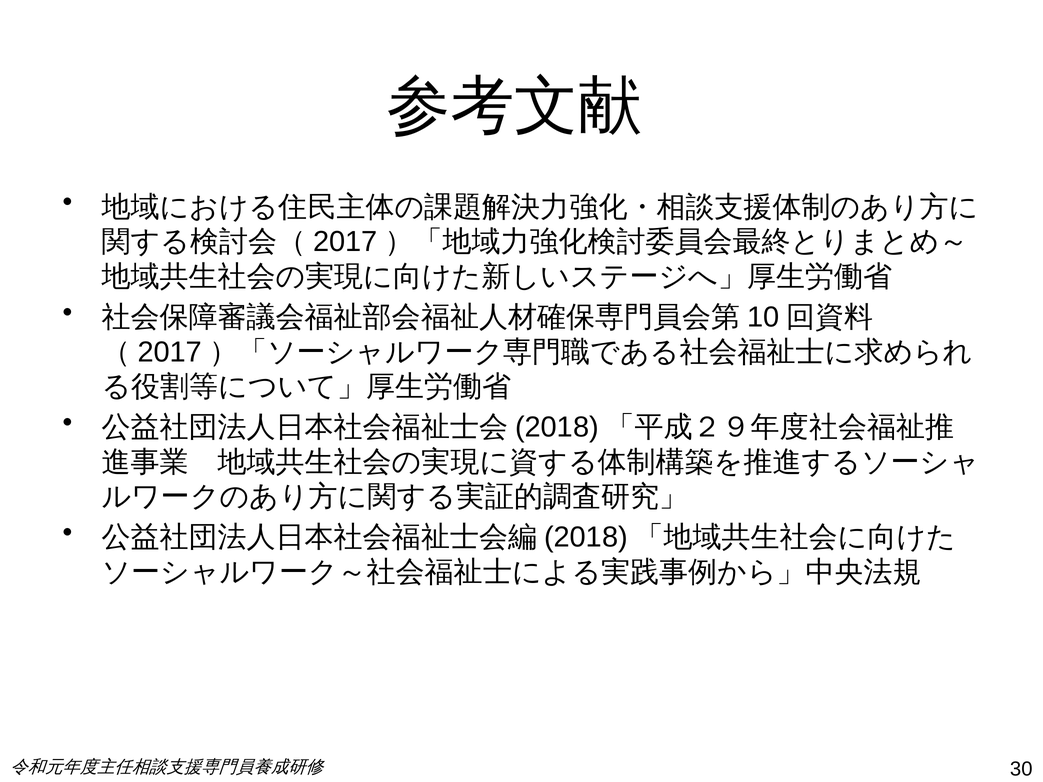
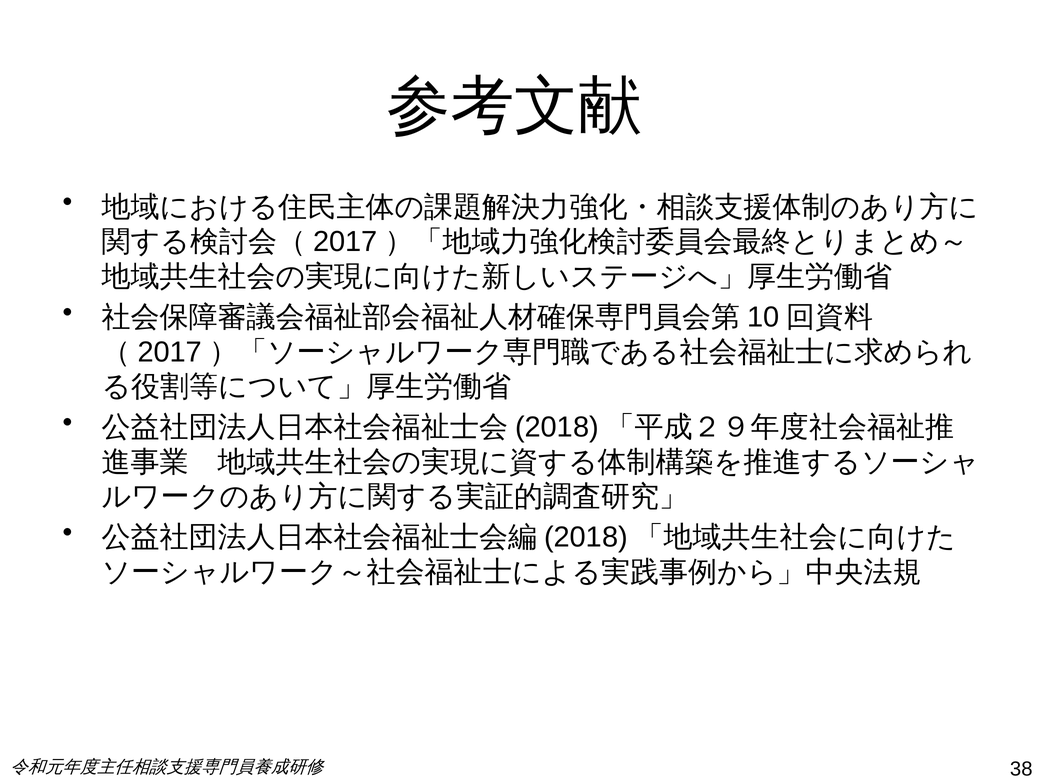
30: 30 -> 38
